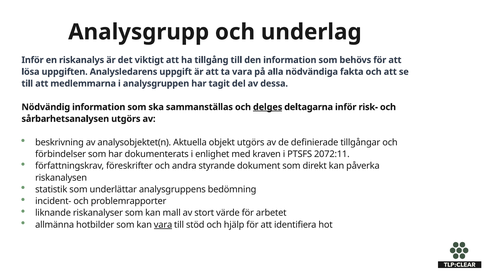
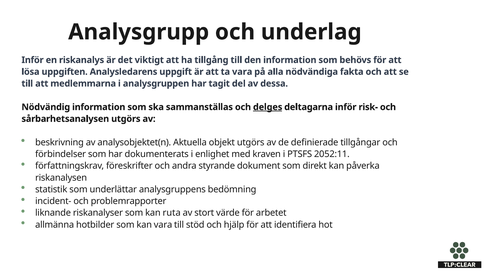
2072:11: 2072:11 -> 2052:11
mall: mall -> ruta
vara at (163, 224) underline: present -> none
